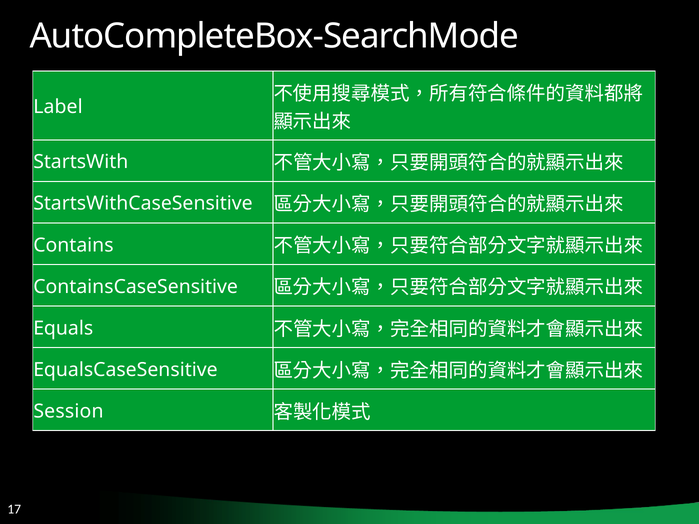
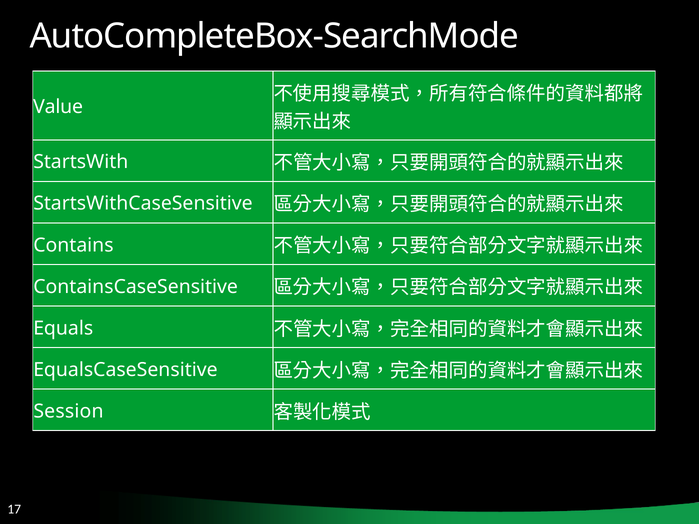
Label: Label -> Value
